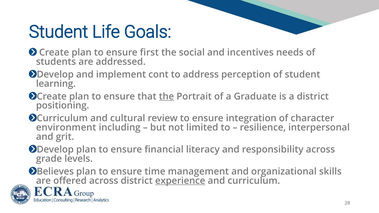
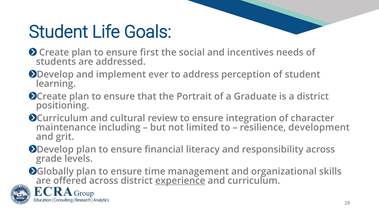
cont: cont -> ever
the at (166, 96) underline: present -> none
environment: environment -> maintenance
interpersonal: interpersonal -> development
Believes: Believes -> Globally
